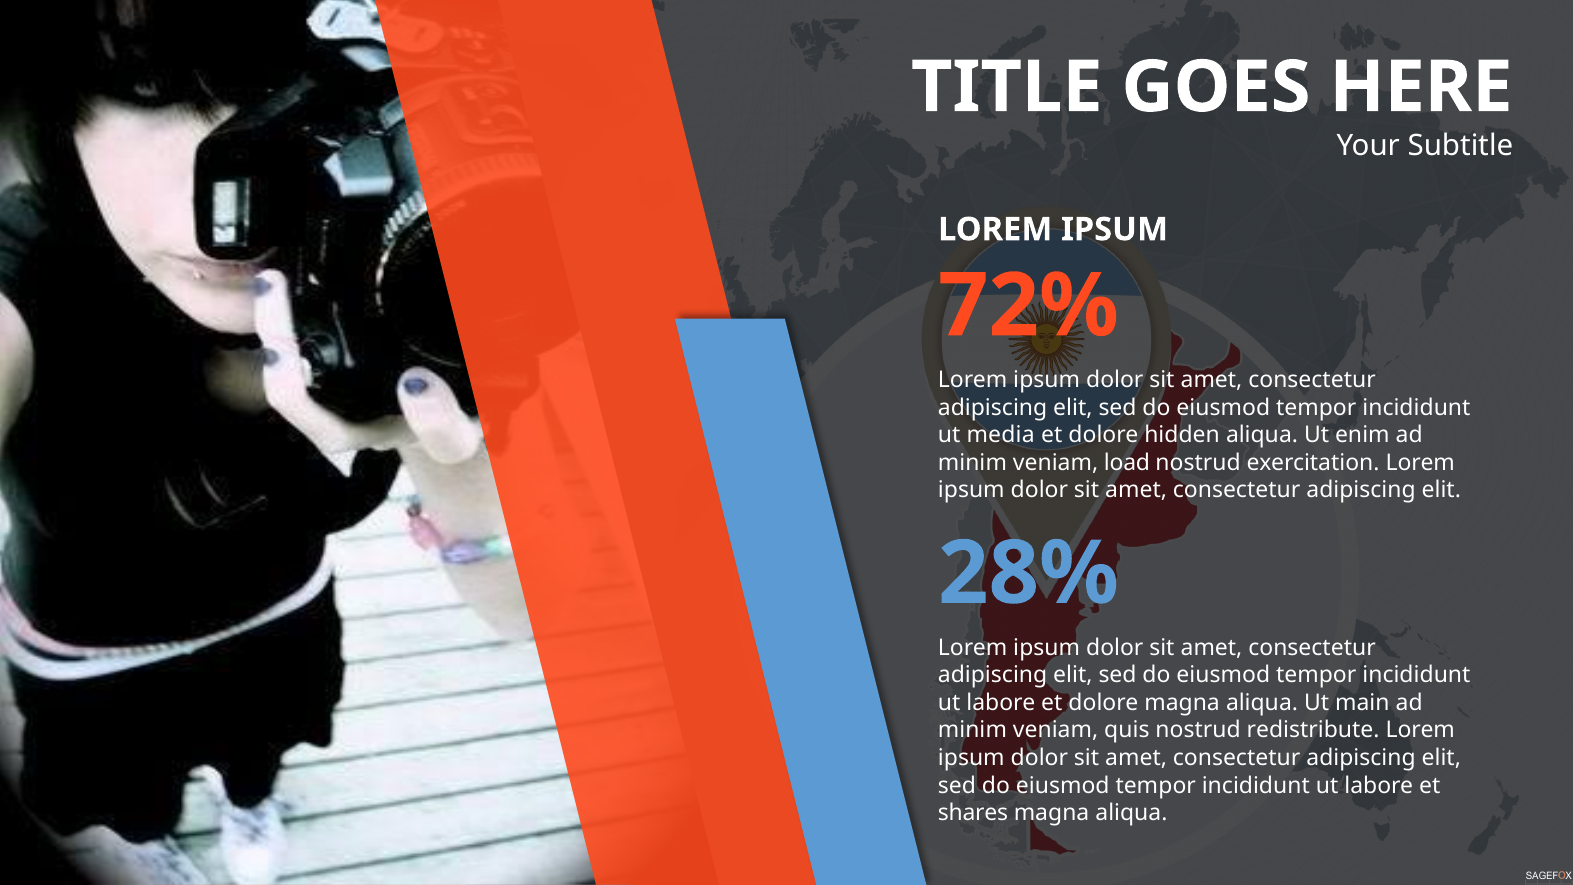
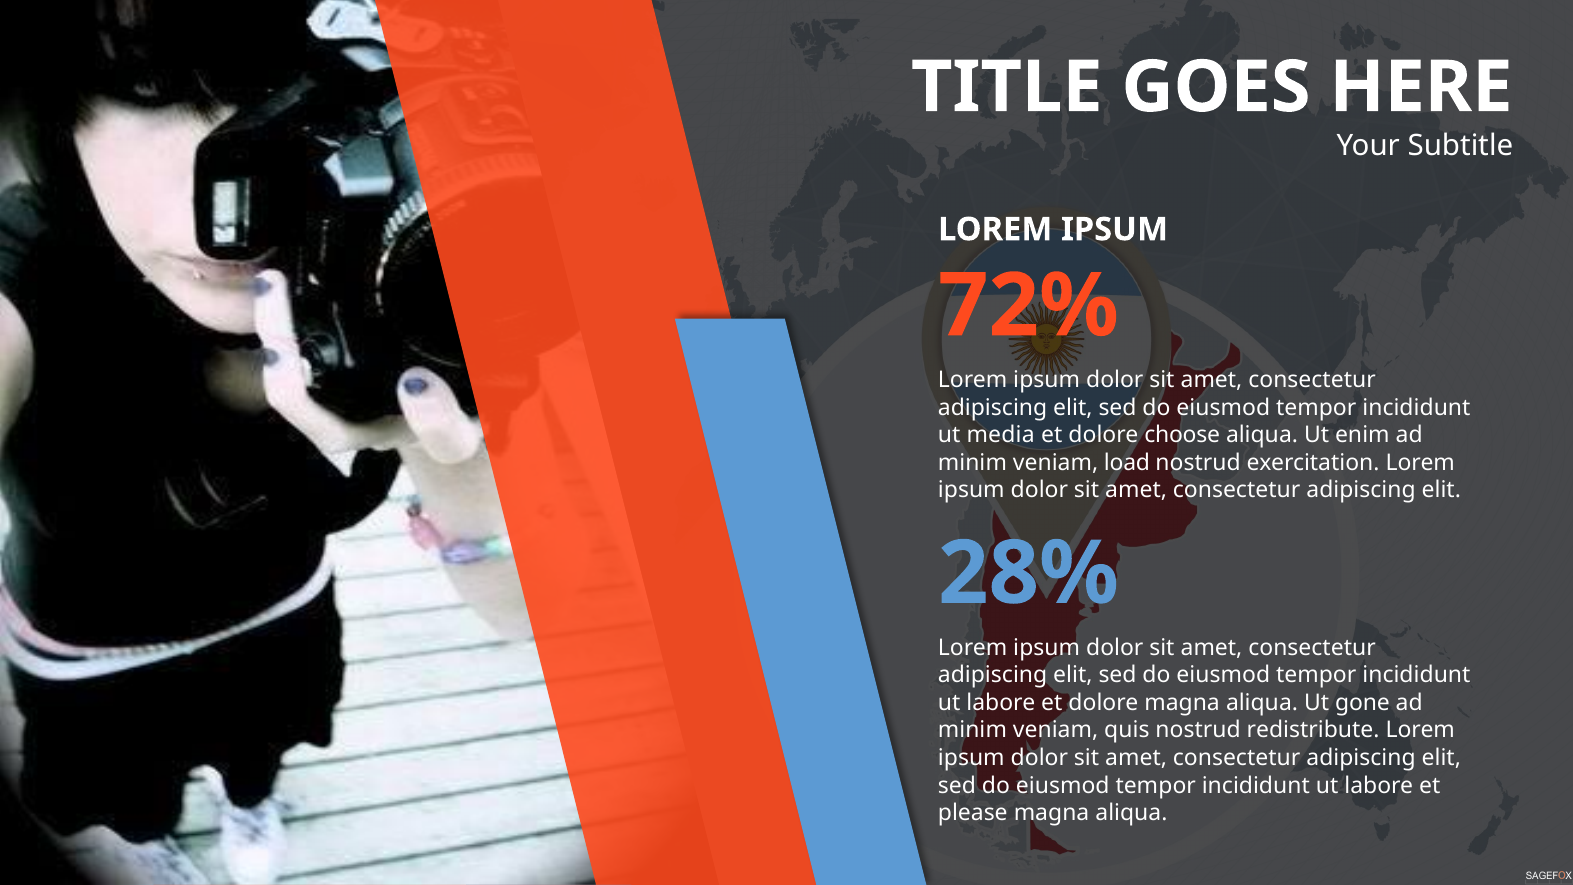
hidden: hidden -> choose
main: main -> gone
shares: shares -> please
